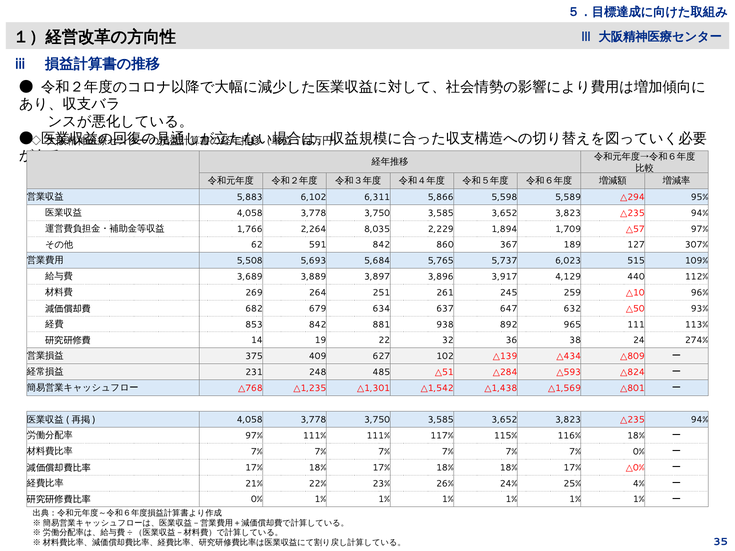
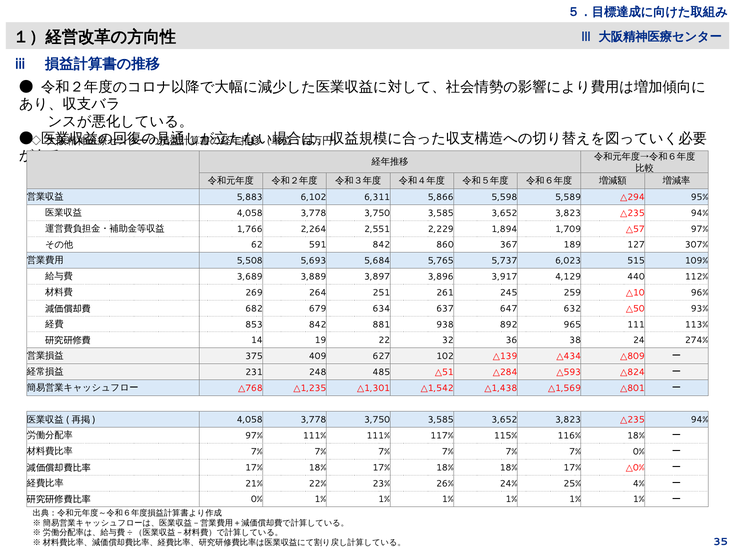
8,035: 8,035 -> 2,551
